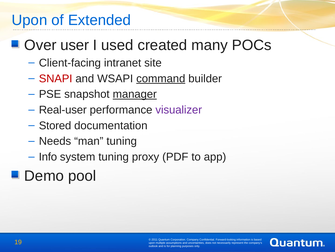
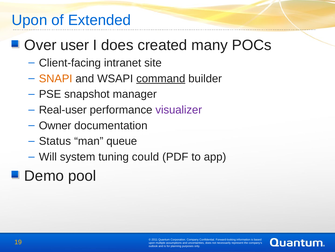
I used: used -> does
SNAPI colour: red -> orange
manager underline: present -> none
Stored: Stored -> Owner
Needs: Needs -> Status
man tuning: tuning -> queue
Info: Info -> Will
proxy: proxy -> could
